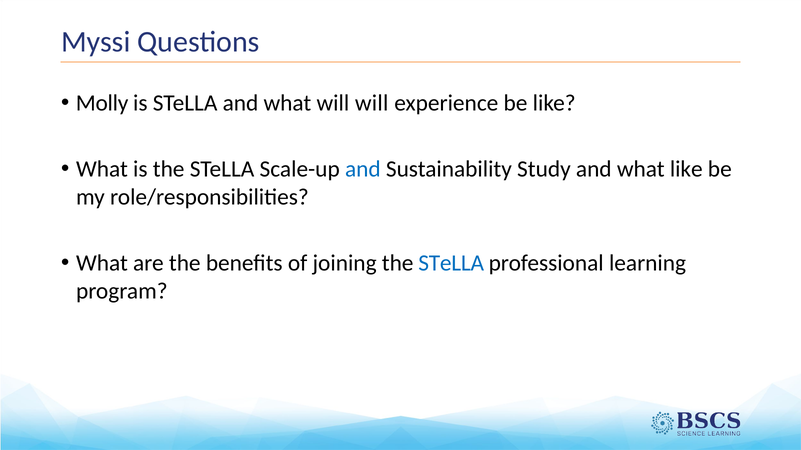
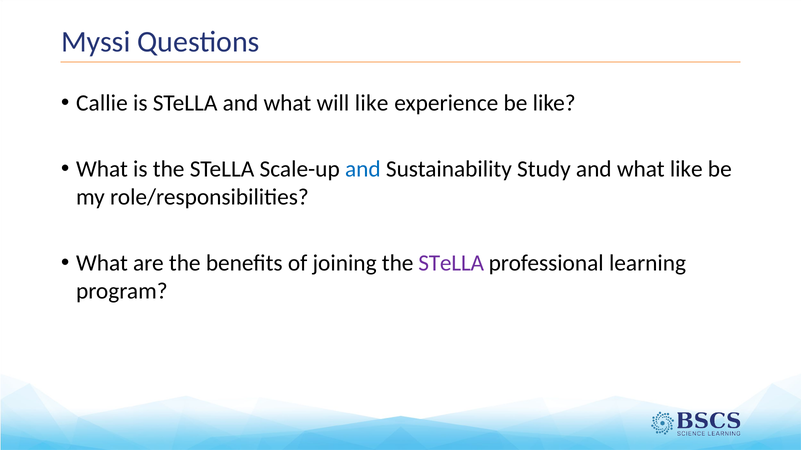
Molly: Molly -> Callie
will will: will -> like
STeLLA at (451, 264) colour: blue -> purple
